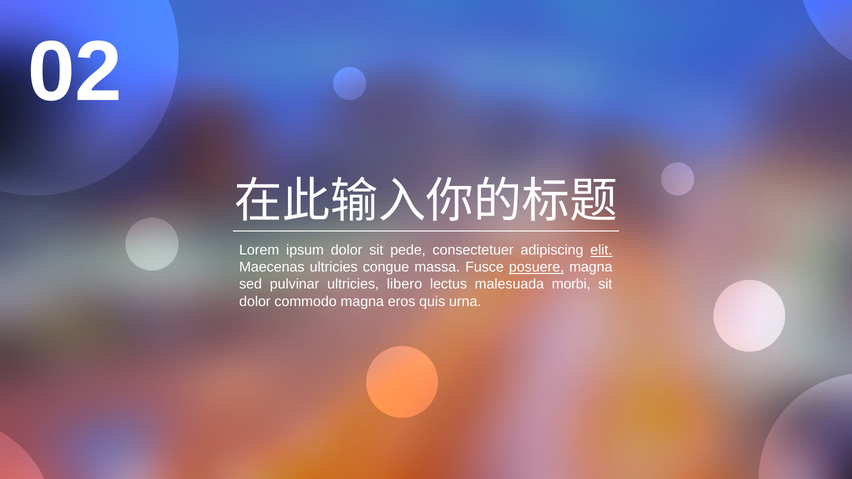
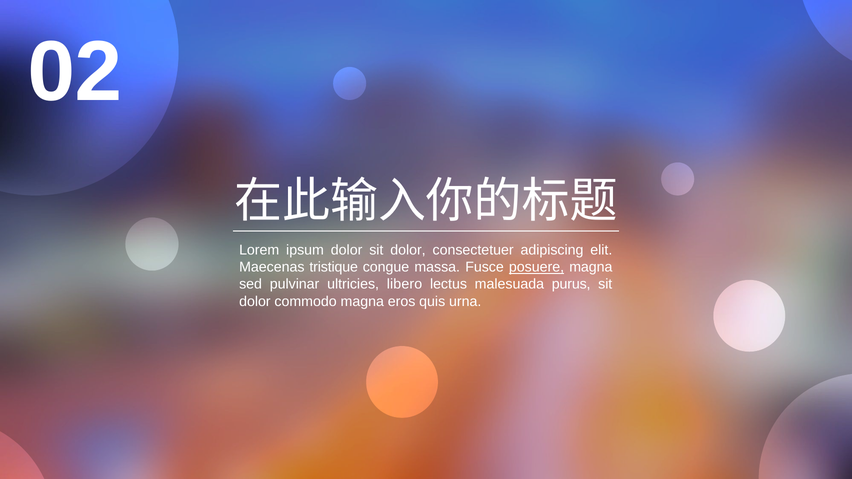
dolor sit pede: pede -> dolor
elit underline: present -> none
Maecenas ultricies: ultricies -> tristique
morbi: morbi -> purus
